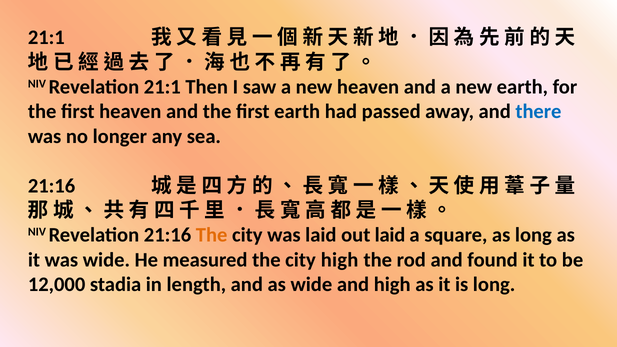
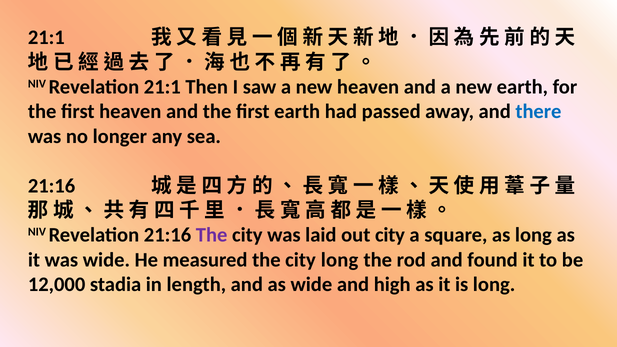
The at (212, 235) colour: orange -> purple
out laid: laid -> city
city high: high -> long
